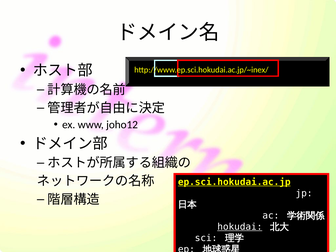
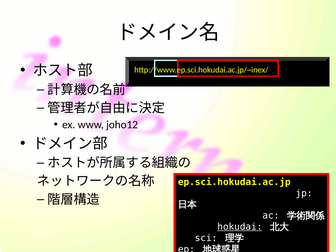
ep.sci.hokudai.ac.jp underline: present -> none
